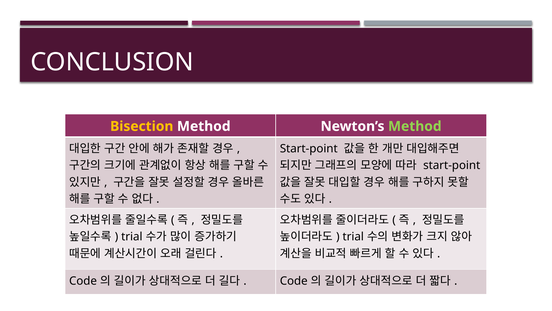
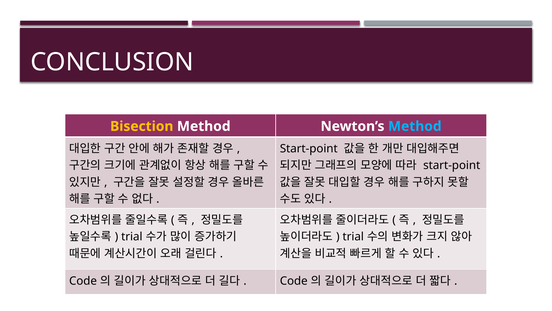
Method at (415, 126) colour: light green -> light blue
